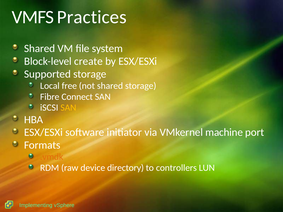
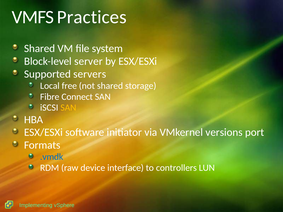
create: create -> server
Supported storage: storage -> servers
machine: machine -> versions
.vmdk colour: orange -> blue
directory: directory -> interface
